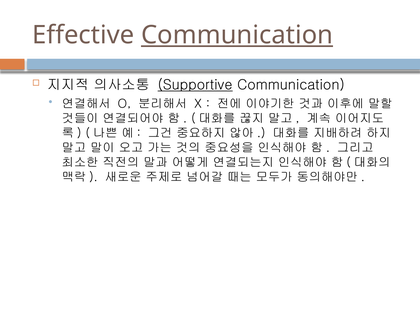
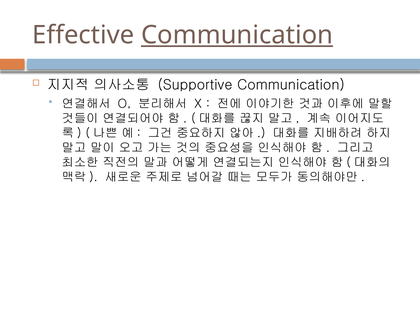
Supportive underline: present -> none
